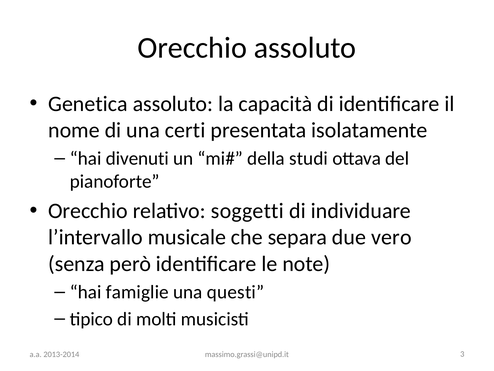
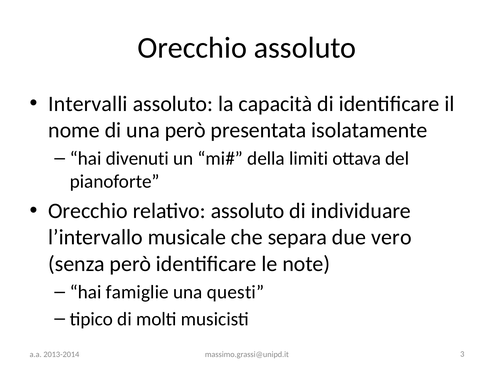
Genetica: Genetica -> Intervalli
una certi: certi -> però
studi: studi -> limiti
relativo soggetti: soggetti -> assoluto
